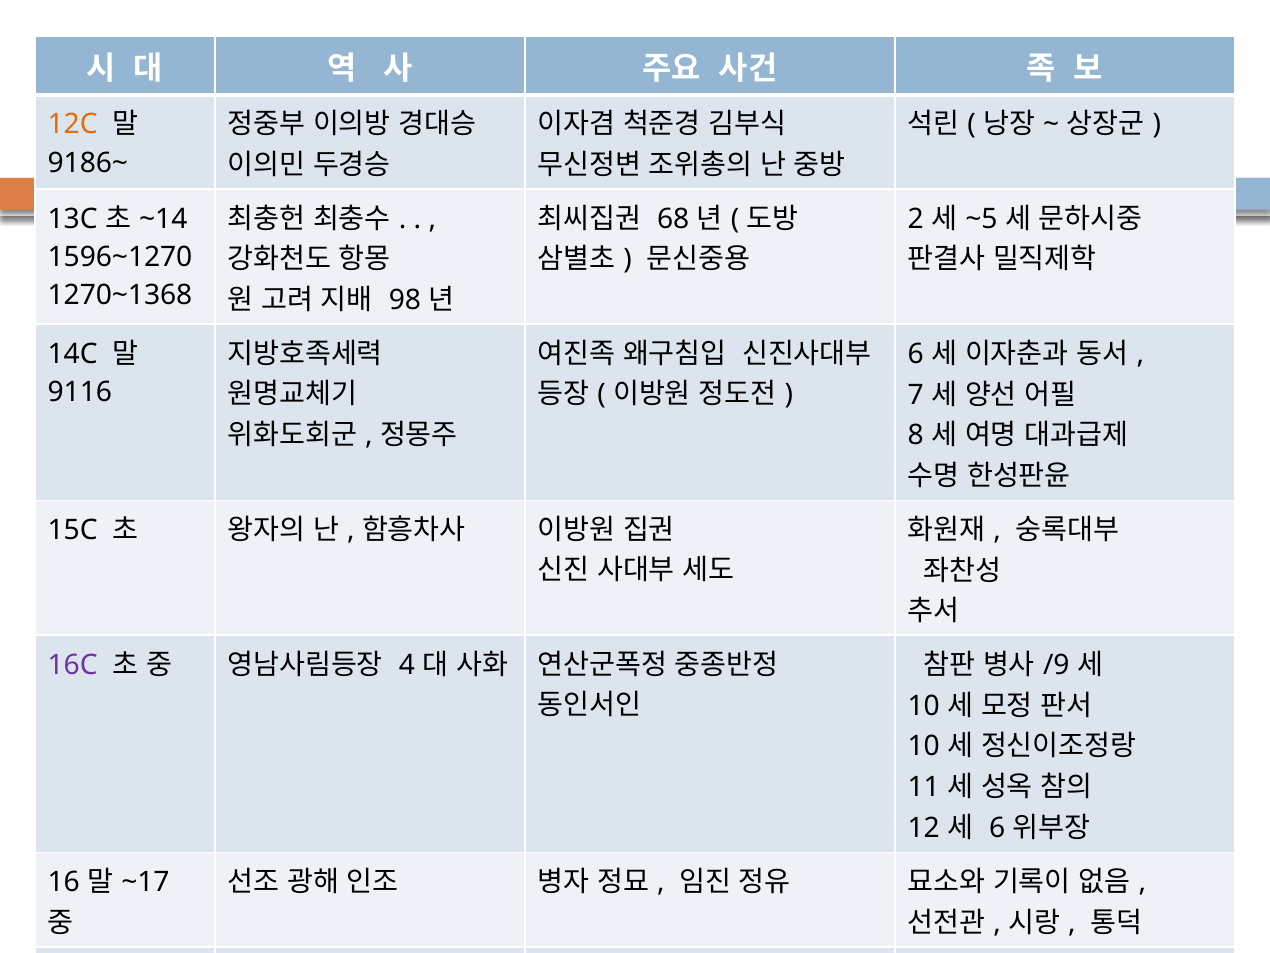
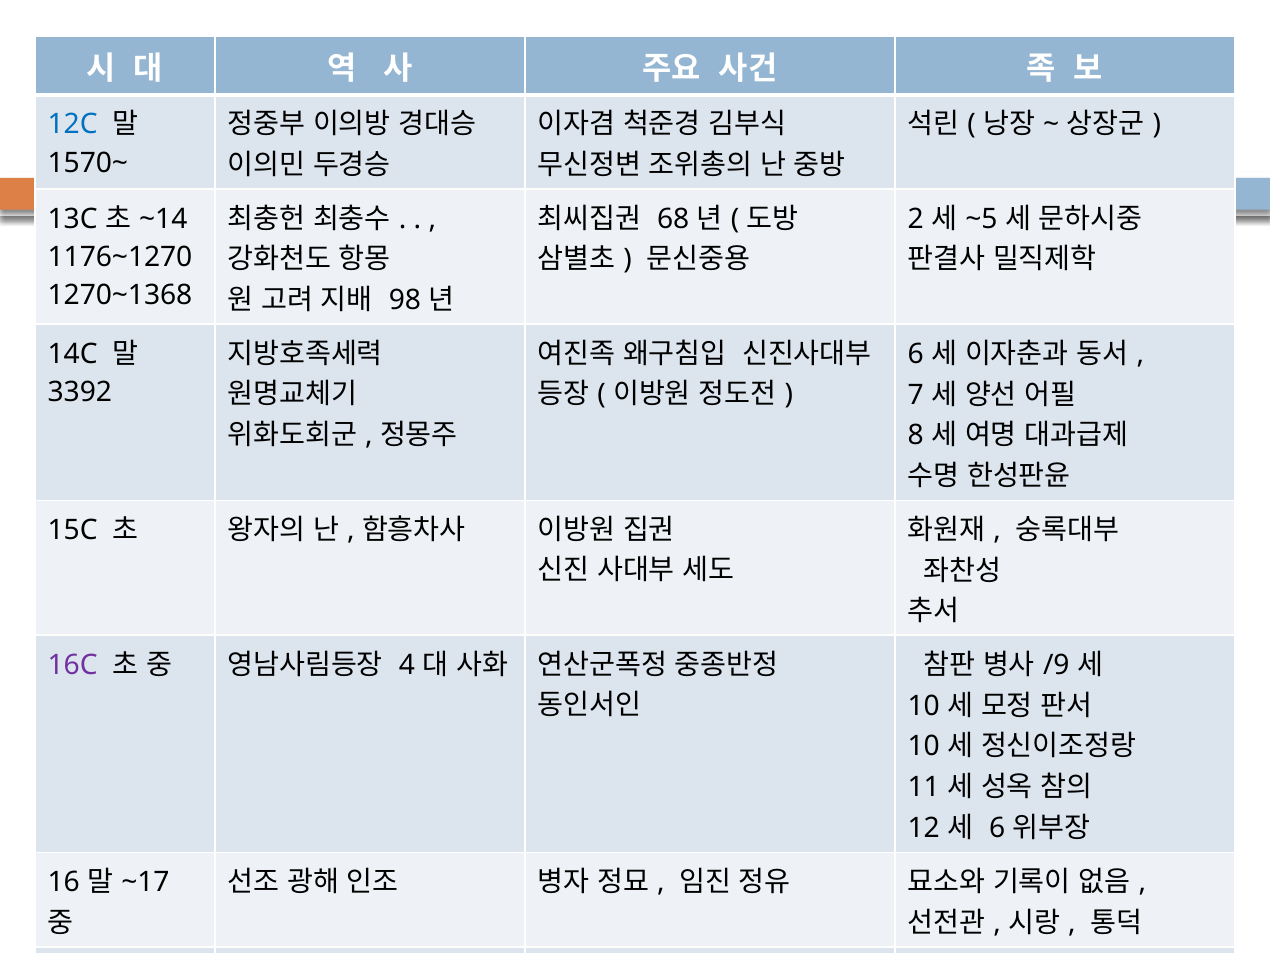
12C colour: orange -> blue
9186~: 9186~ -> 1570~
1596~1270: 1596~1270 -> 1176~1270
9116: 9116 -> 3392
